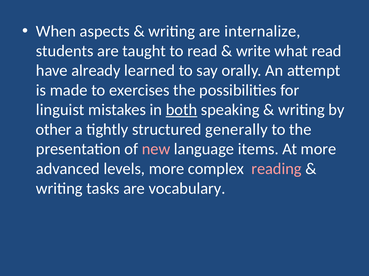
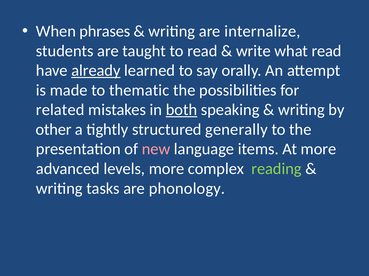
aspects: aspects -> phrases
already underline: none -> present
exercises: exercises -> thematic
linguist: linguist -> related
reading colour: pink -> light green
vocabulary: vocabulary -> phonology
